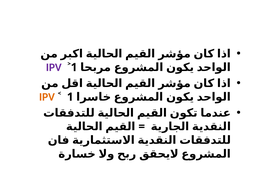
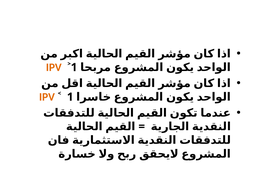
IPV at (54, 67) colour: purple -> orange
